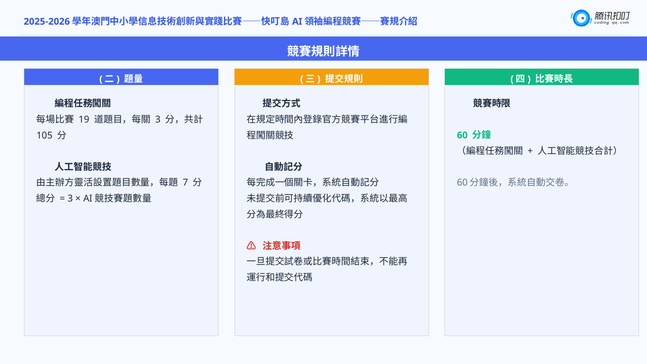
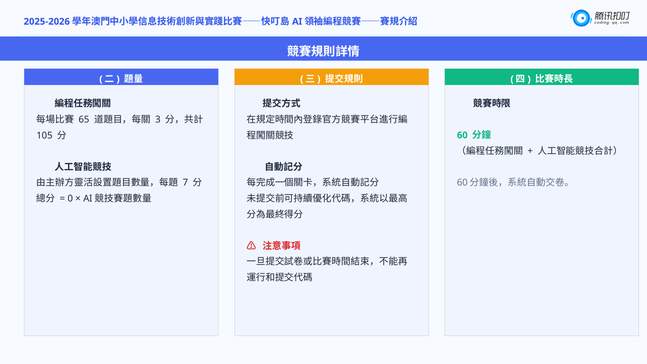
19: 19 -> 65
3 at (70, 199): 3 -> 0
